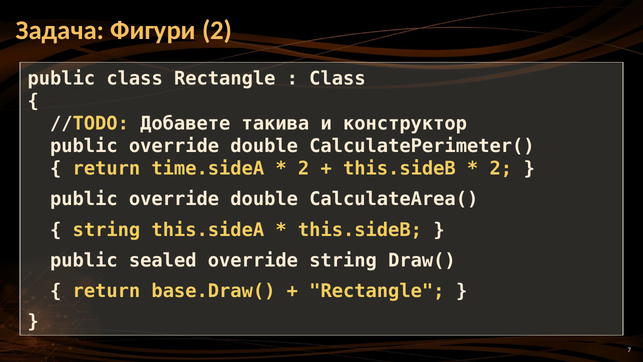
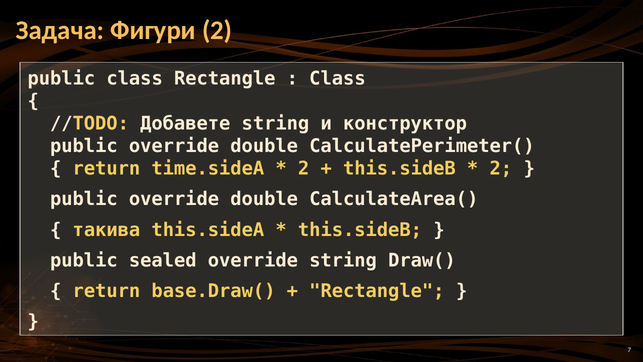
Добавете такива: такива -> string
string at (106, 230): string -> такива
